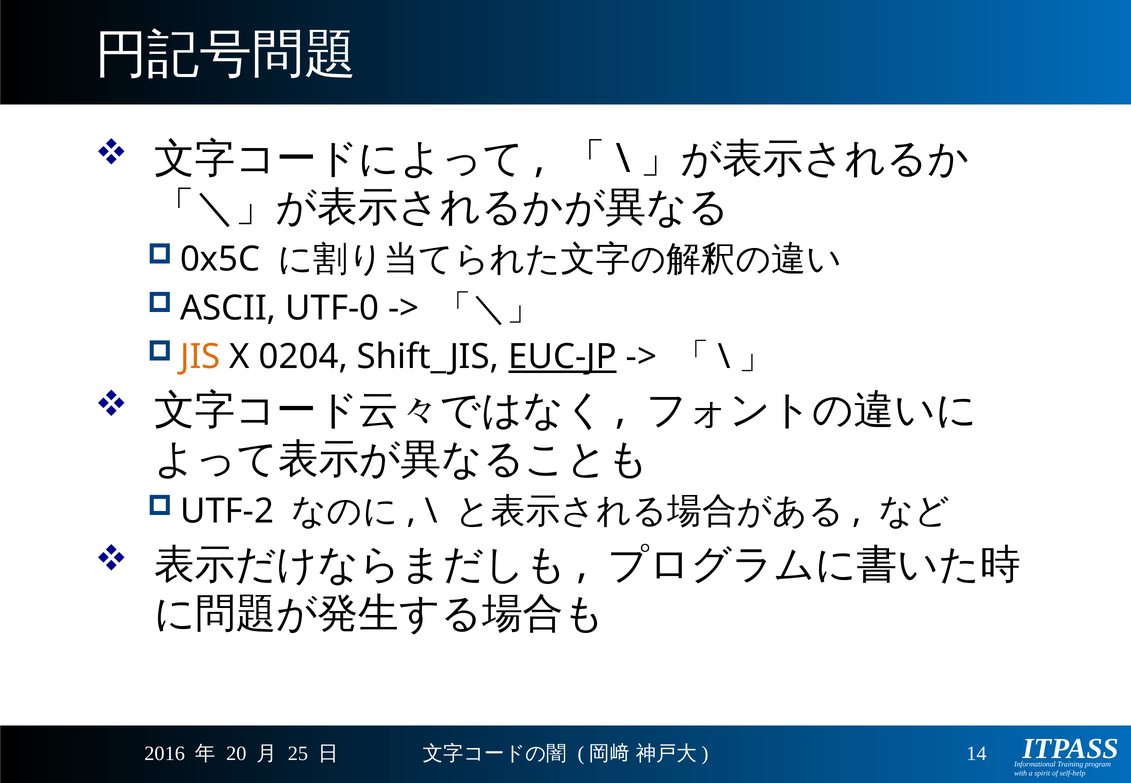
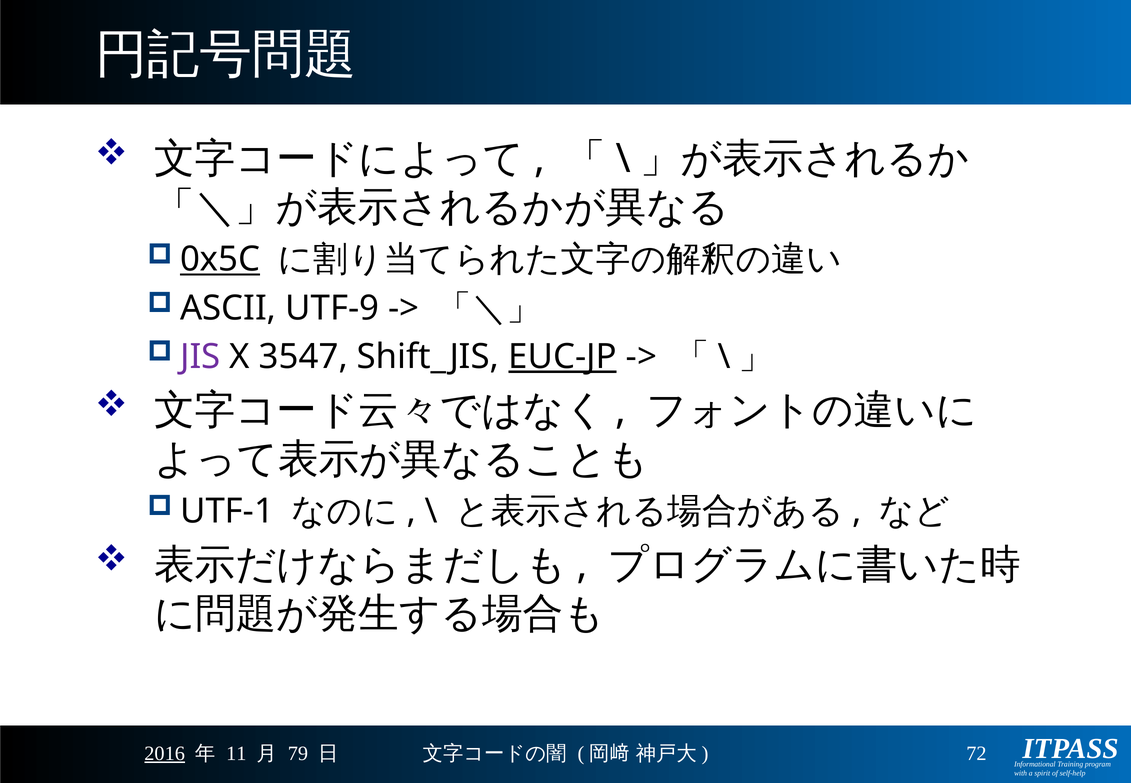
0x5C underline: none -> present
UTF-0: UTF-0 -> UTF-9
JIS colour: orange -> purple
0204: 0204 -> 3547
UTF-2: UTF-2 -> UTF-1
14: 14 -> 72
2016 underline: none -> present
20: 20 -> 11
25: 25 -> 79
